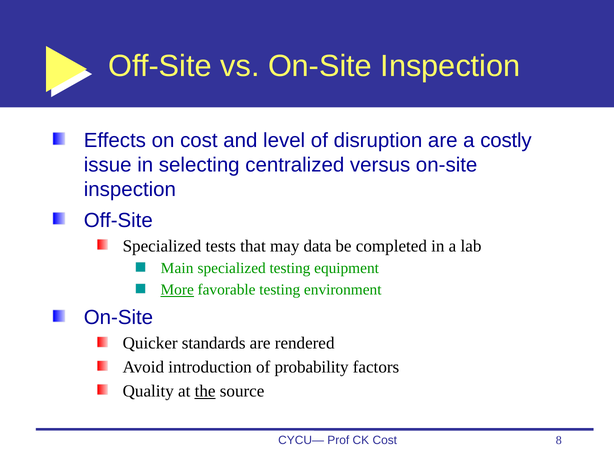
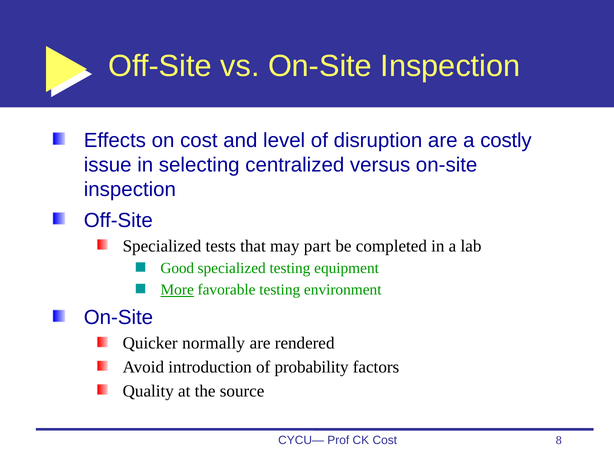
data: data -> part
Main: Main -> Good
standards: standards -> normally
the underline: present -> none
